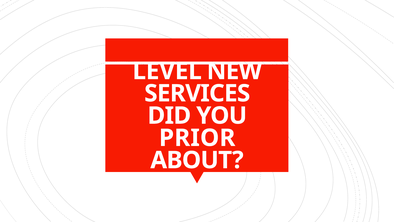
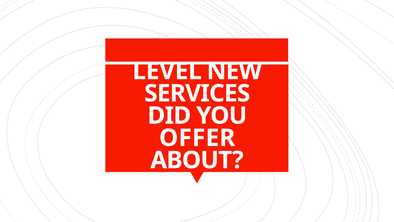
PRIOR: PRIOR -> OFFER
